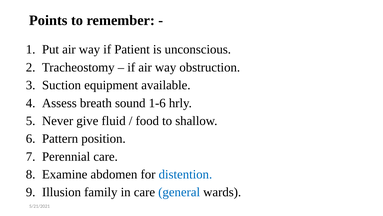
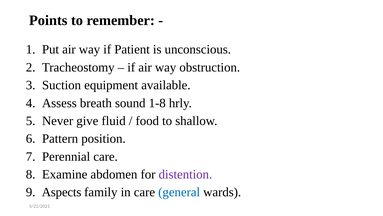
1-6: 1-6 -> 1-8
distention colour: blue -> purple
Illusion: Illusion -> Aspects
